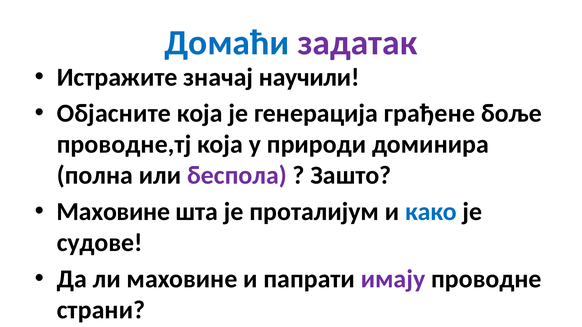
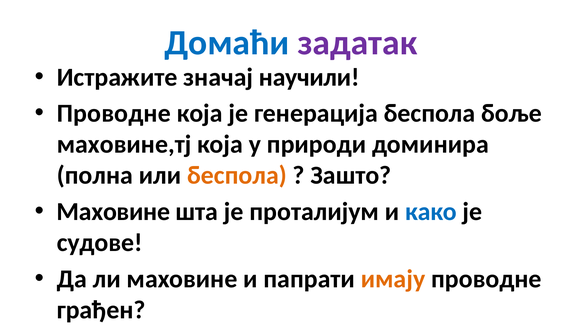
Објасните at (114, 113): Објасните -> Проводне
генерација грађене: грађене -> беспола
проводне,тј: проводне,тј -> маховине,тј
беспола at (237, 176) colour: purple -> orange
имају colour: purple -> orange
страни: страни -> грађен
